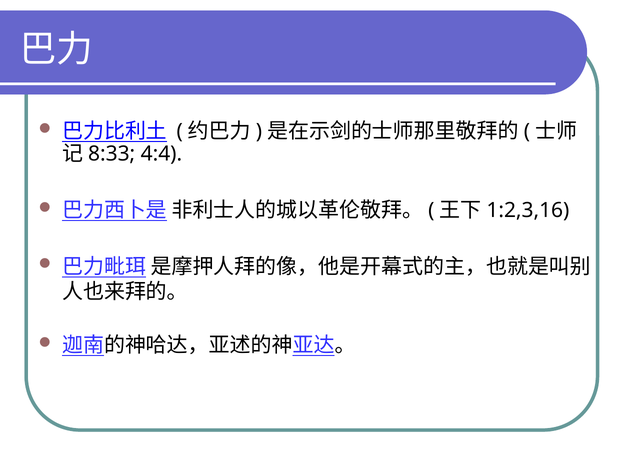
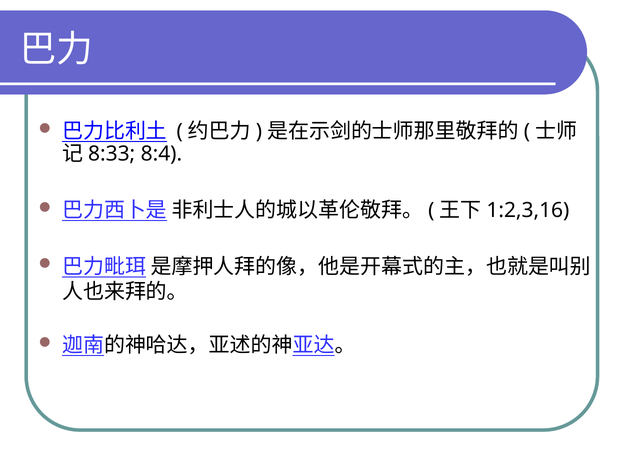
4:4: 4:4 -> 8:4
